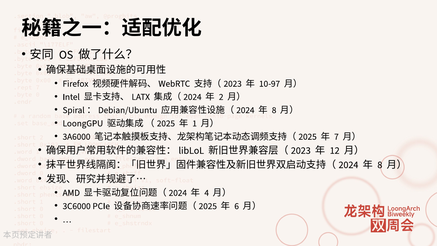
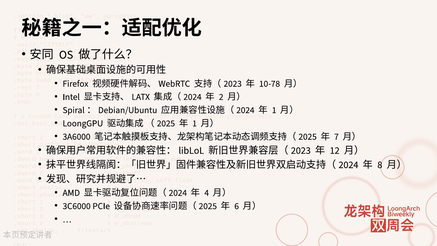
10-97: 10-97 -> 10-78
8 at (274, 110): 8 -> 1
